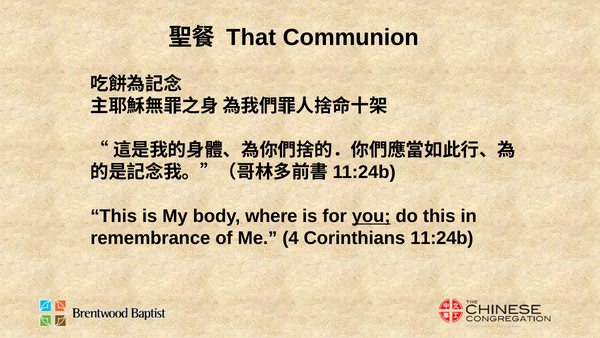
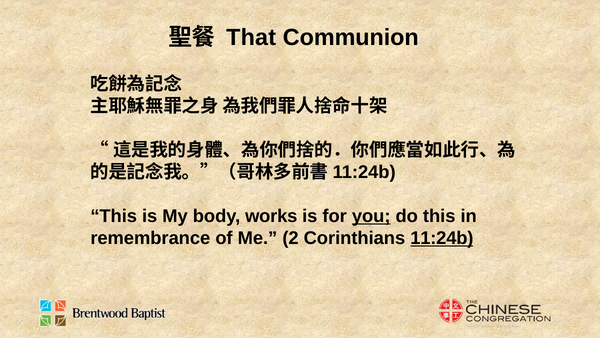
where: where -> works
4: 4 -> 2
11:24b underline: none -> present
